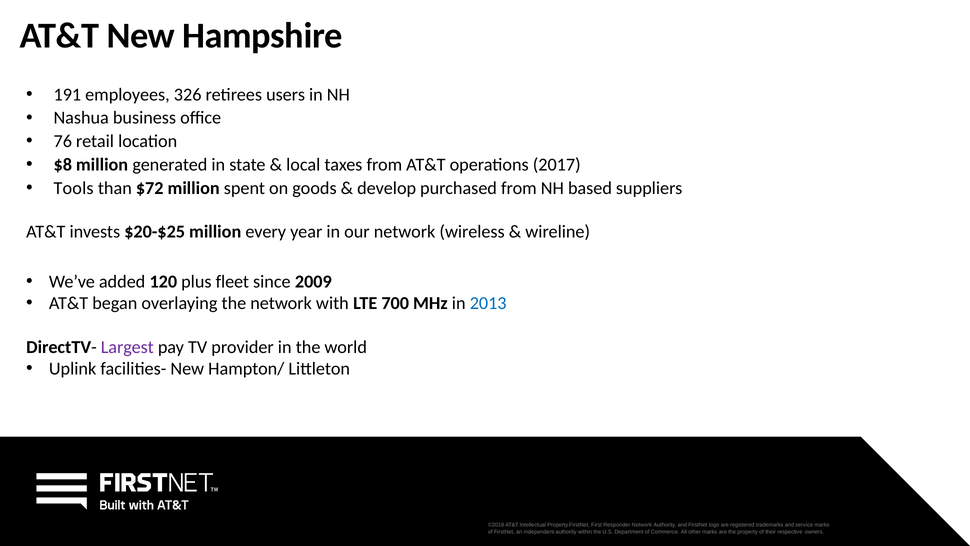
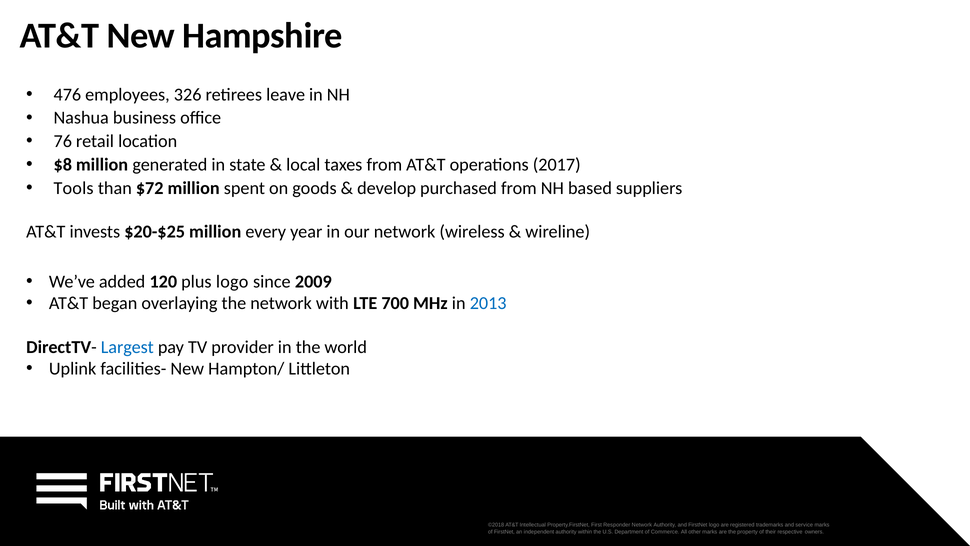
191: 191 -> 476
users: users -> leave
plus fleet: fleet -> logo
Largest colour: purple -> blue
